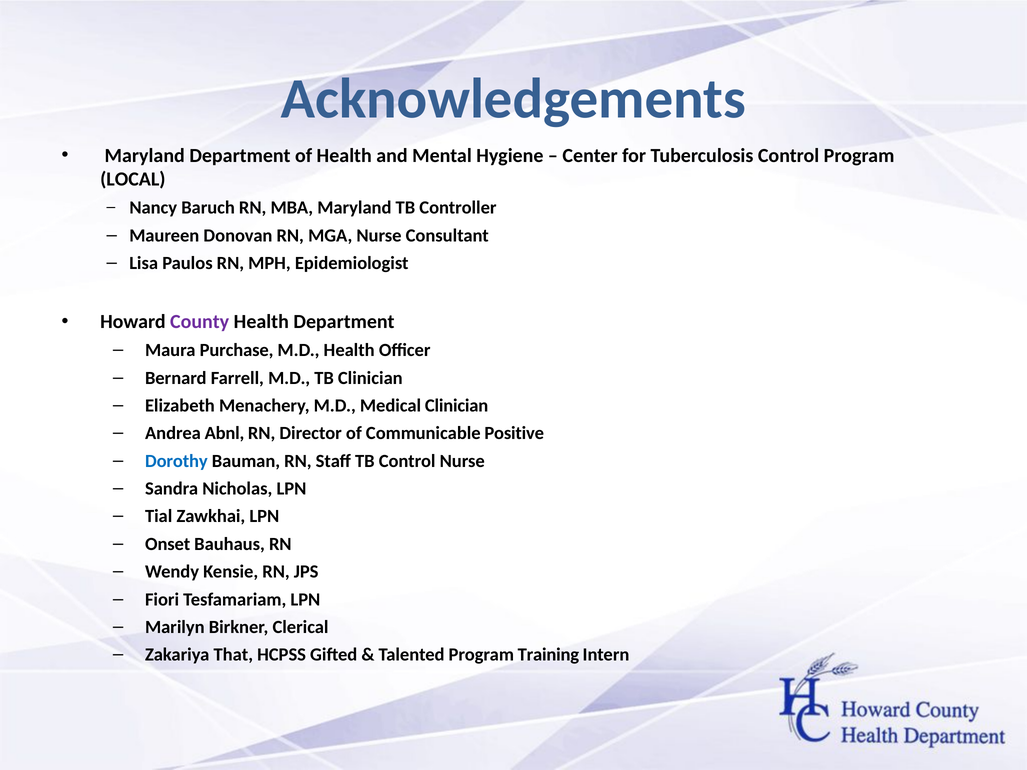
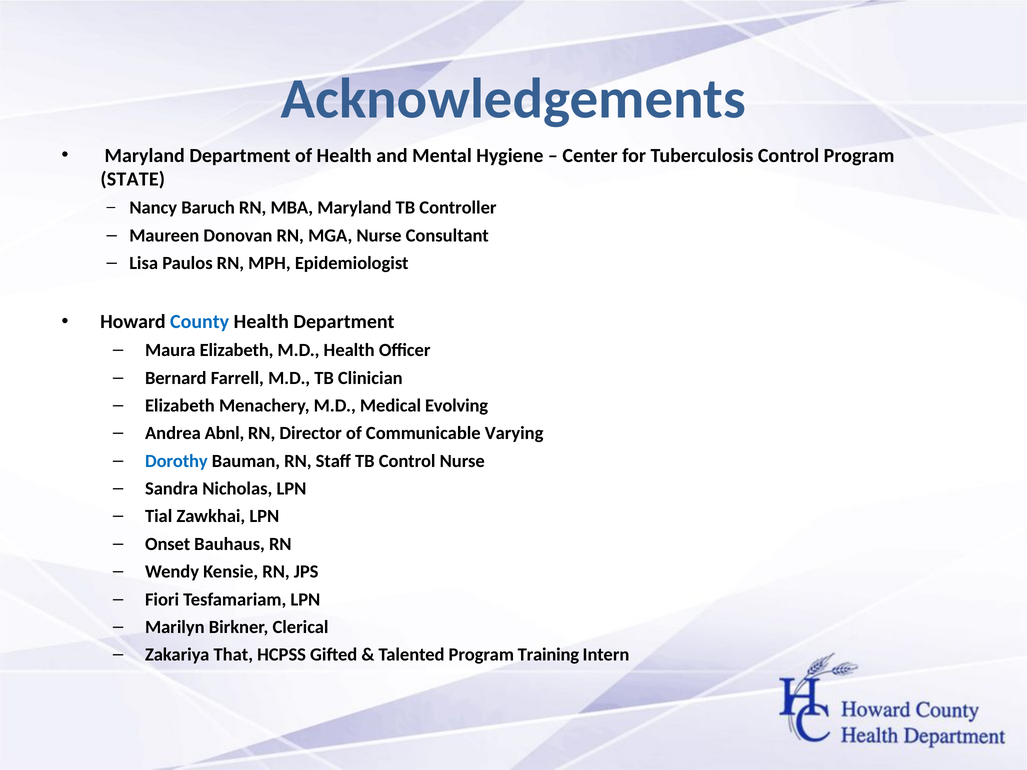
LOCAL: LOCAL -> STATE
County colour: purple -> blue
Maura Purchase: Purchase -> Elizabeth
Medical Clinician: Clinician -> Evolving
Positive: Positive -> Varying
